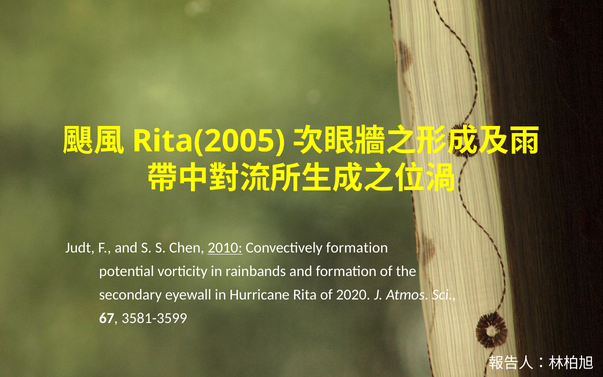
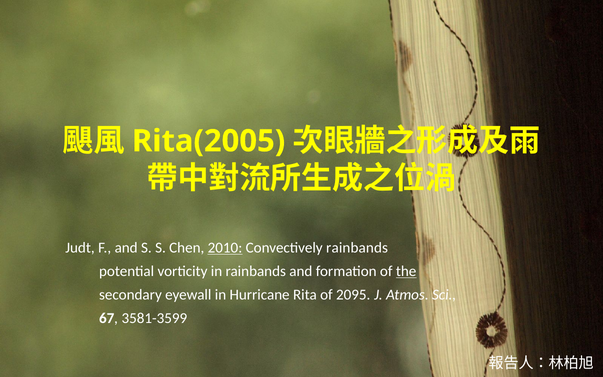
Convectively formation: formation -> rainbands
the underline: none -> present
2020: 2020 -> 2095
